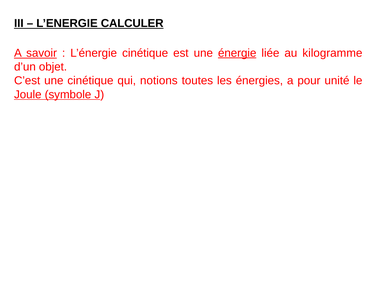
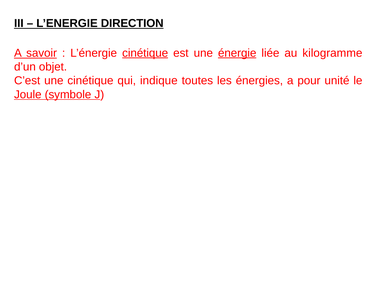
CALCULER: CALCULER -> DIRECTION
cinétique at (145, 53) underline: none -> present
notions: notions -> indique
